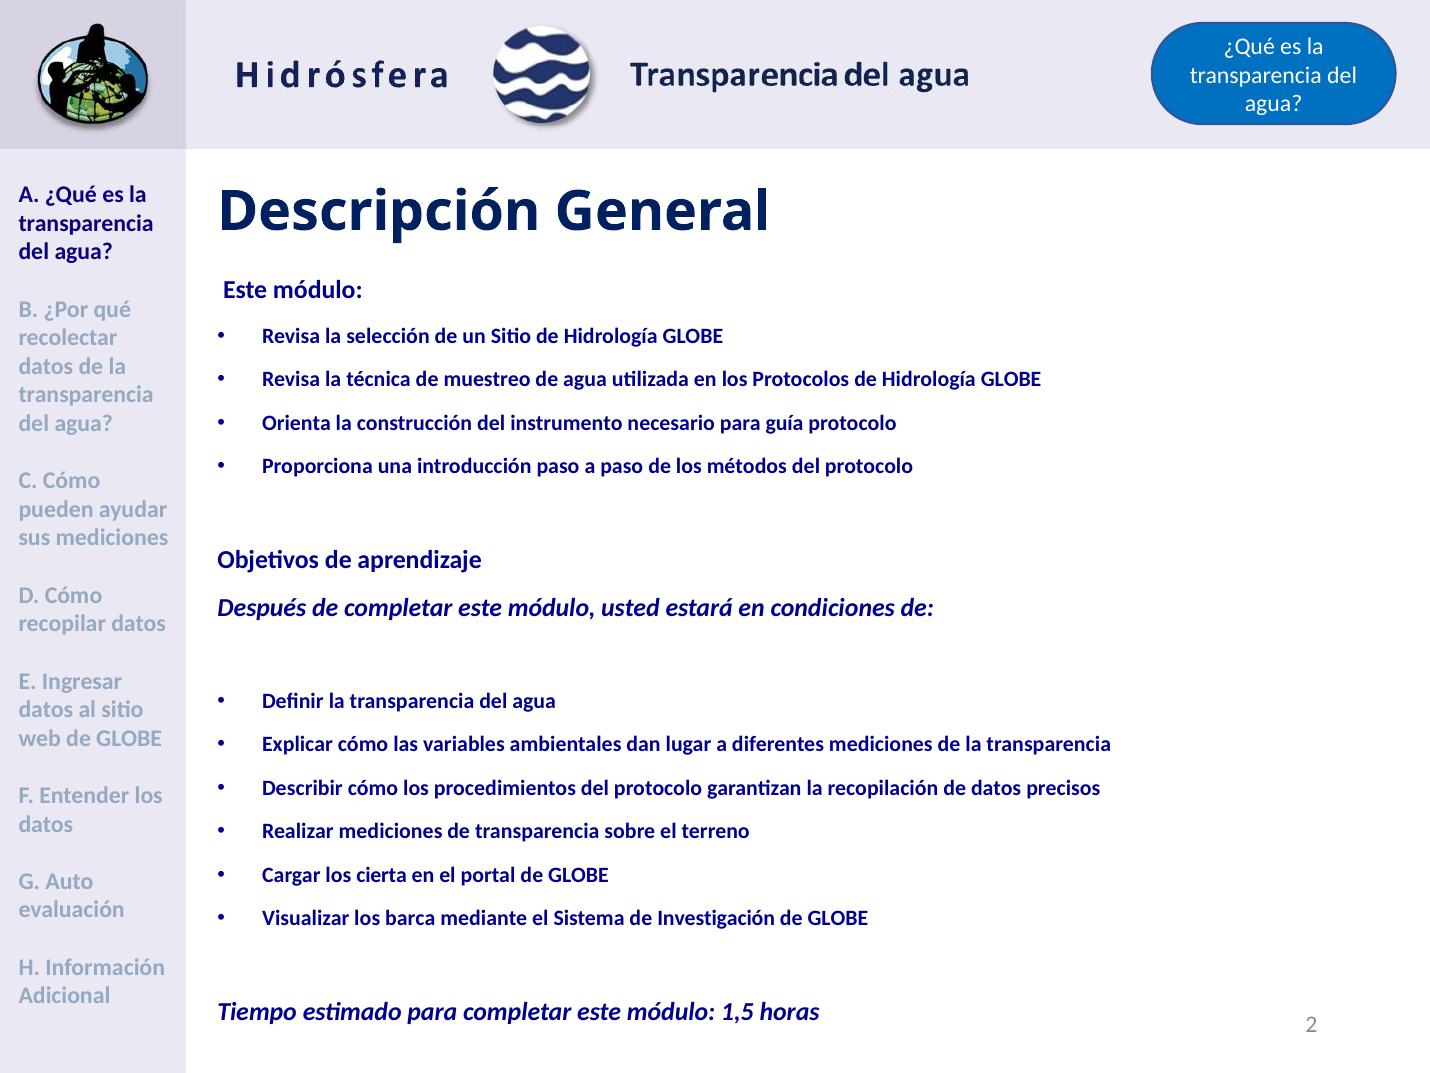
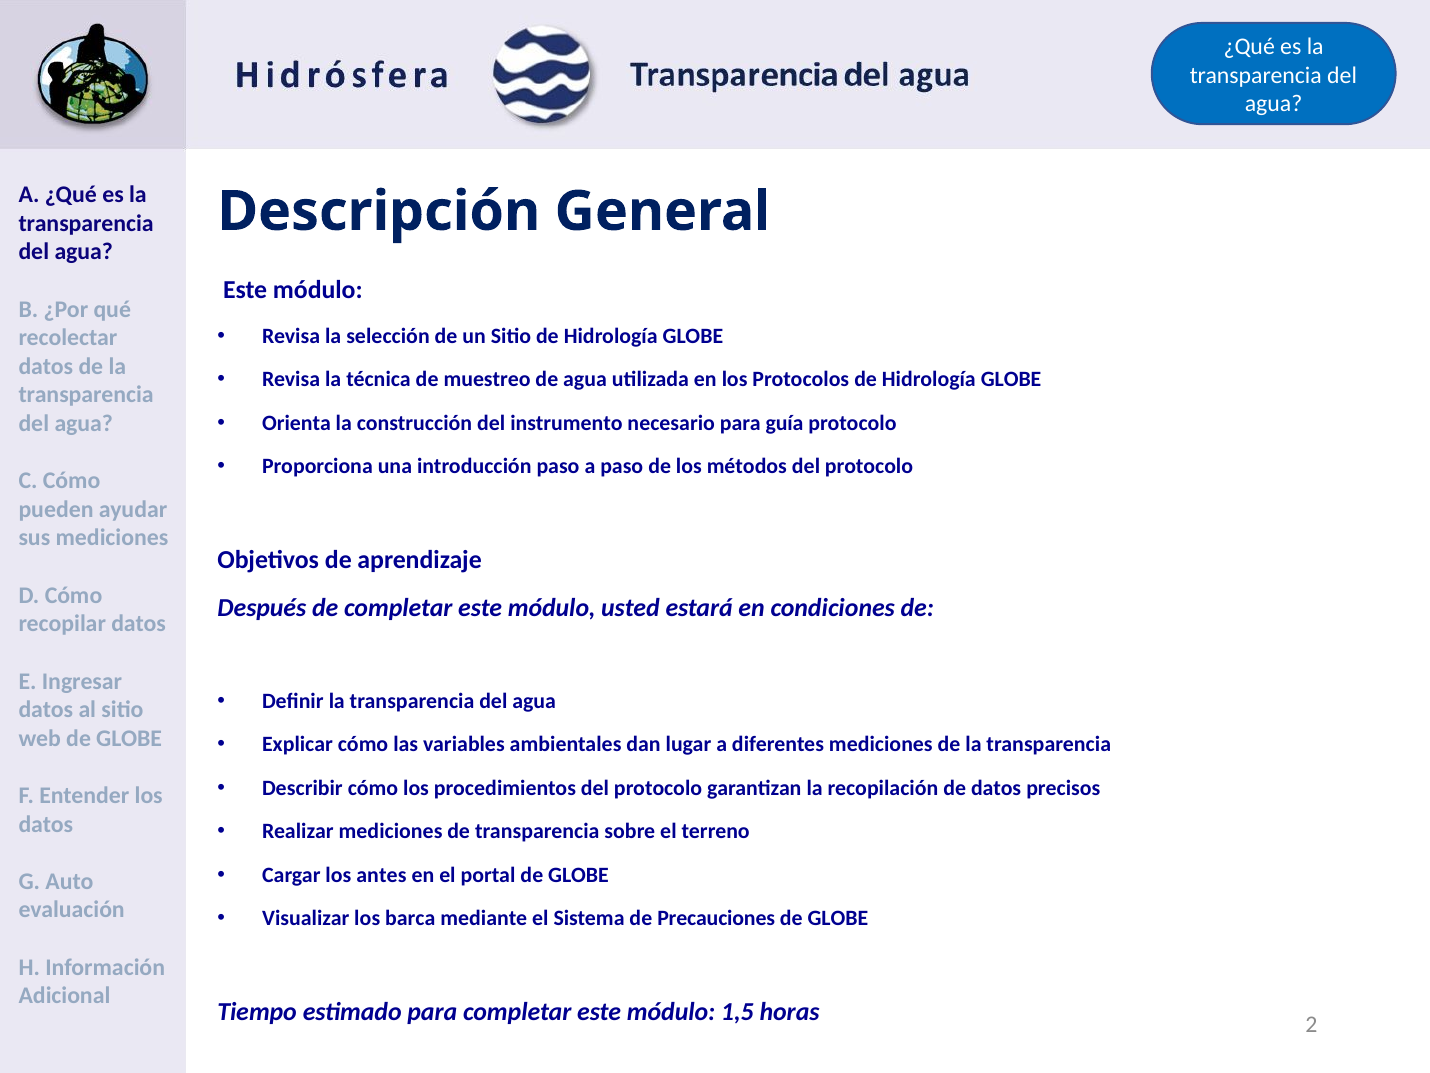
cierta: cierta -> antes
Investigación: Investigación -> Precauciones
